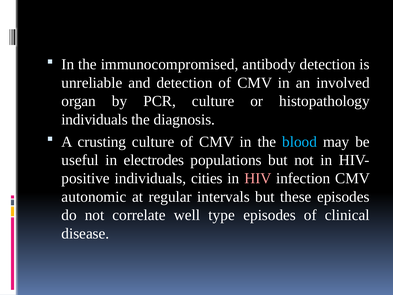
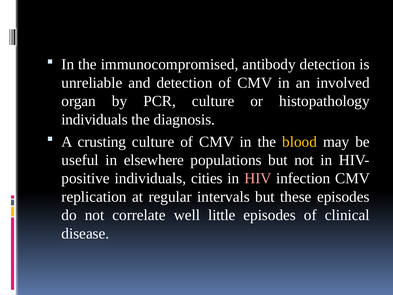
blood colour: light blue -> yellow
electrodes: electrodes -> elsewhere
autonomic: autonomic -> replication
type: type -> little
